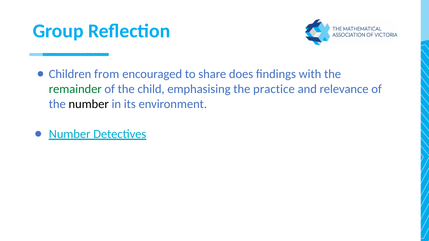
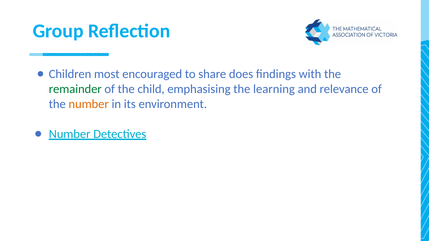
from: from -> most
practice: practice -> learning
number at (89, 104) colour: black -> orange
